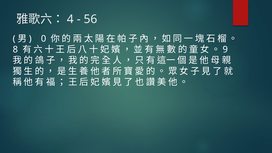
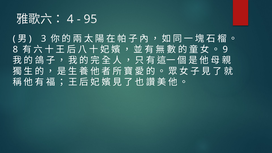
56: 56 -> 95
0: 0 -> 3
